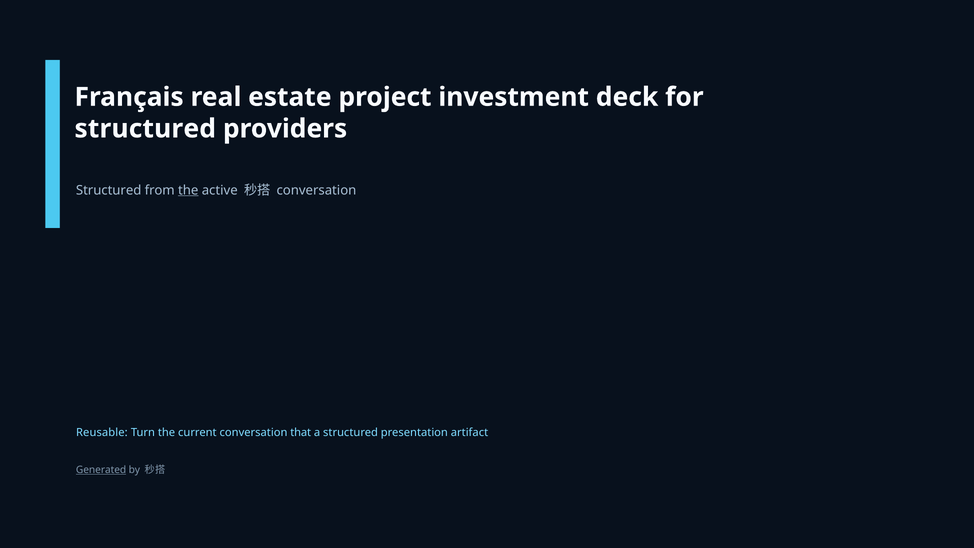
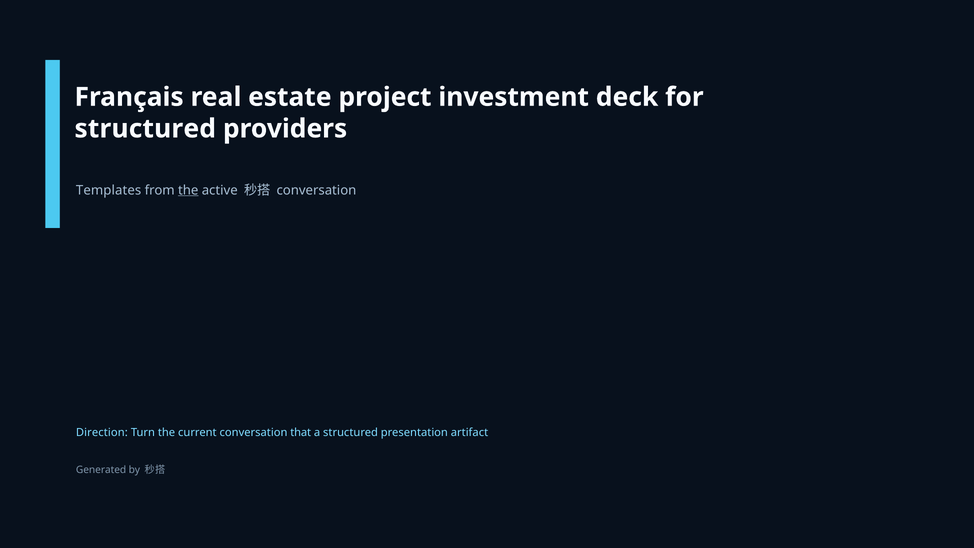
Structured at (109, 190): Structured -> Templates
Reusable: Reusable -> Direction
Generated underline: present -> none
